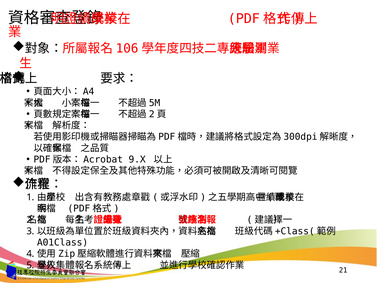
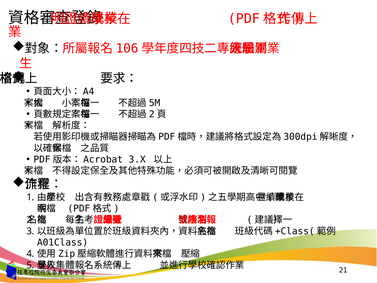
9.X: 9.X -> 3.X
